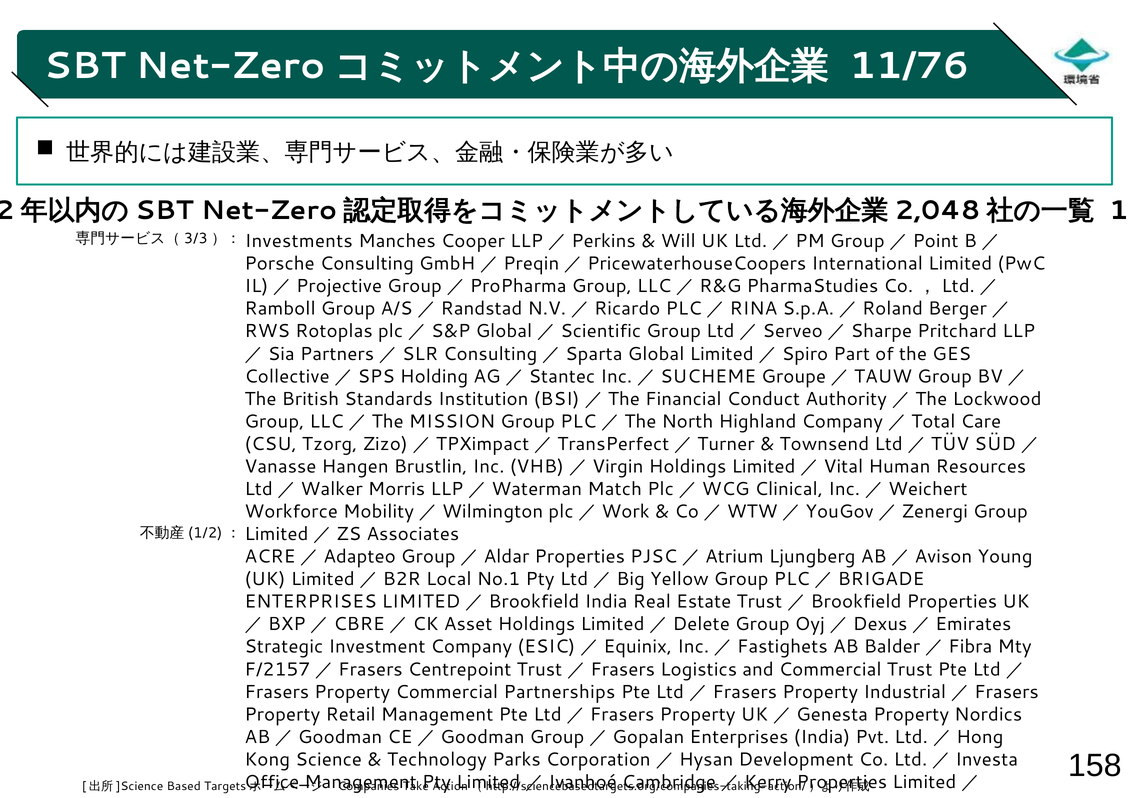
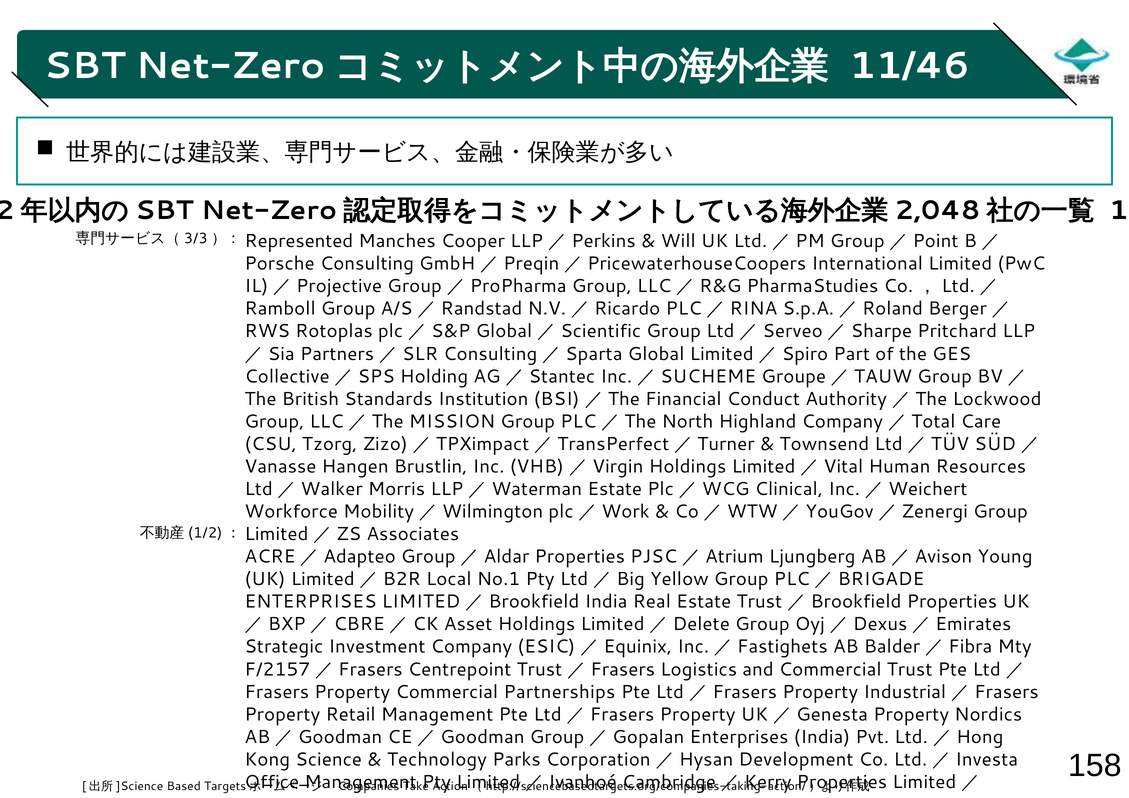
11/76: 11/76 -> 11/46
Investments: Investments -> Represented
Match at (615, 489): Match -> Estate
